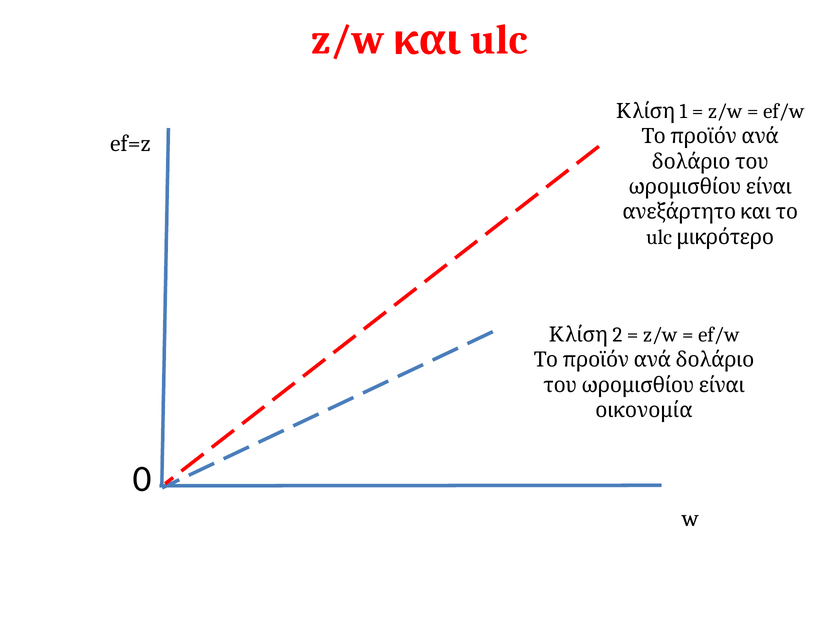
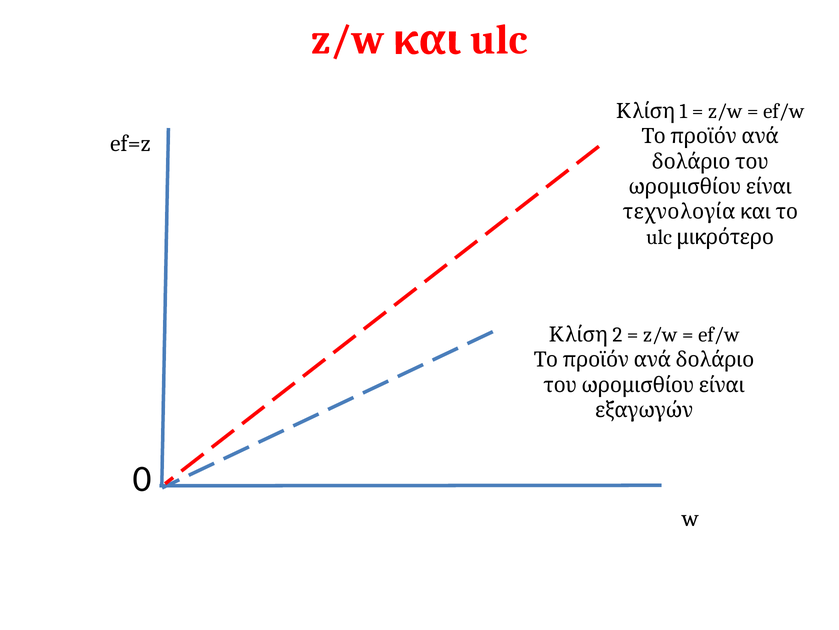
ανεξάρτητο: ανεξάρτητο -> τεχνολογία
οικονομία: οικονομία -> εξαγωγών
